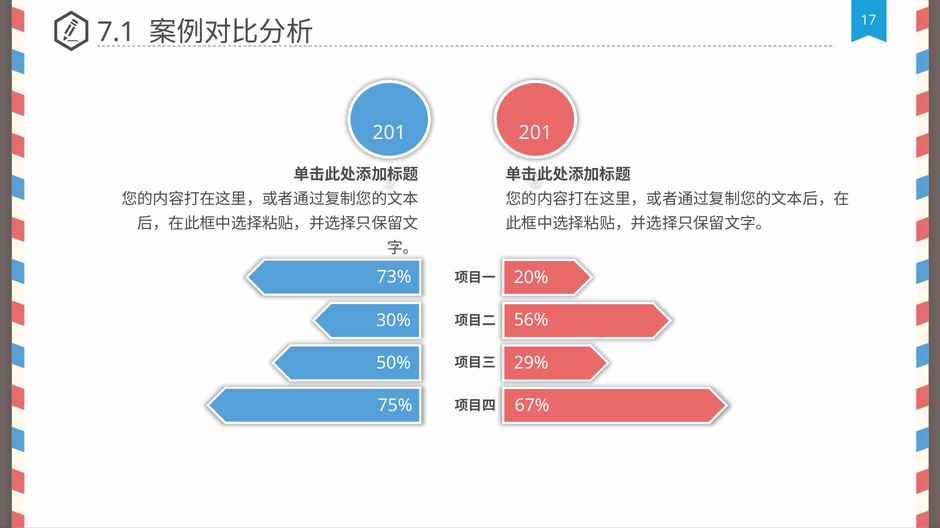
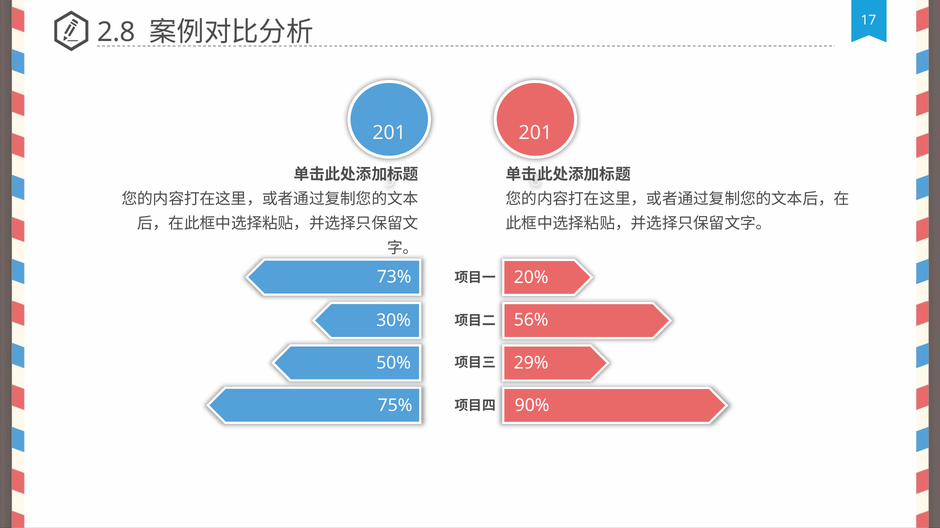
7.1: 7.1 -> 2.8
67%: 67% -> 90%
